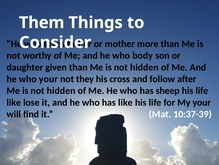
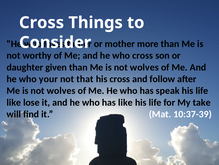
Them at (42, 23): Them -> Cross
who body: body -> cross
hidden at (144, 67): hidden -> wolves
they: they -> that
hidden at (61, 90): hidden -> wolves
sheep: sheep -> speak
My your: your -> take
